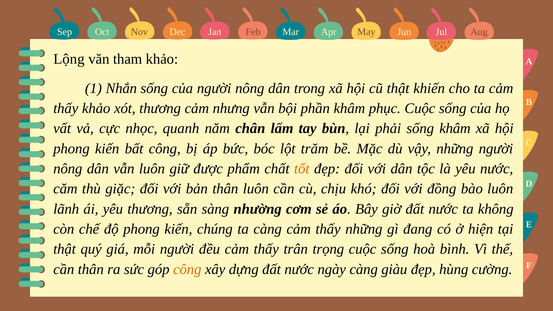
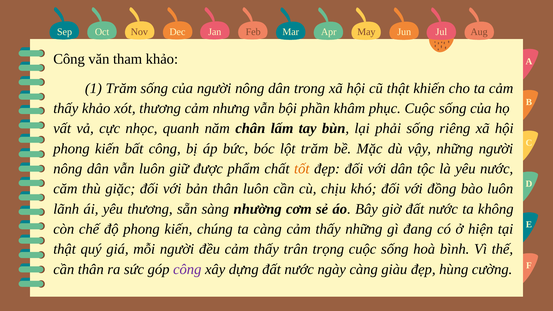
Lộng at (69, 59): Lộng -> Công
1 Nhắn: Nhắn -> Trăm
sống khâm: khâm -> riêng
công at (187, 269) colour: orange -> purple
